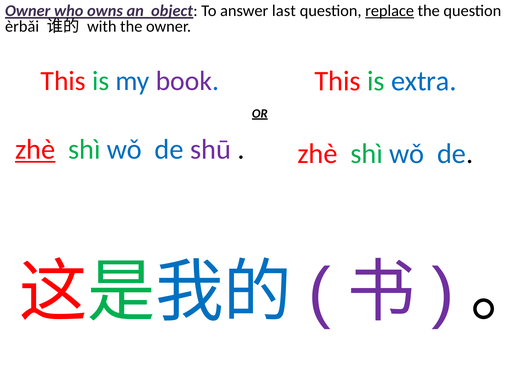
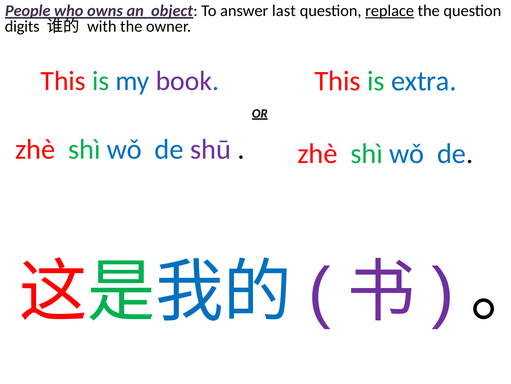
Owner at (28, 11): Owner -> People
èrbǎi: èrbǎi -> digits
zhè at (35, 149) underline: present -> none
